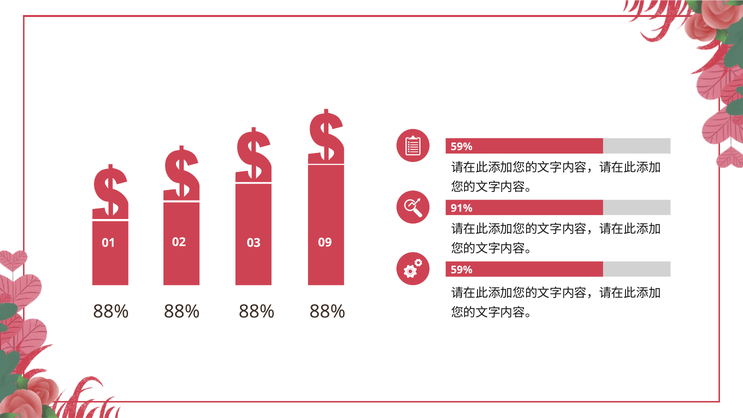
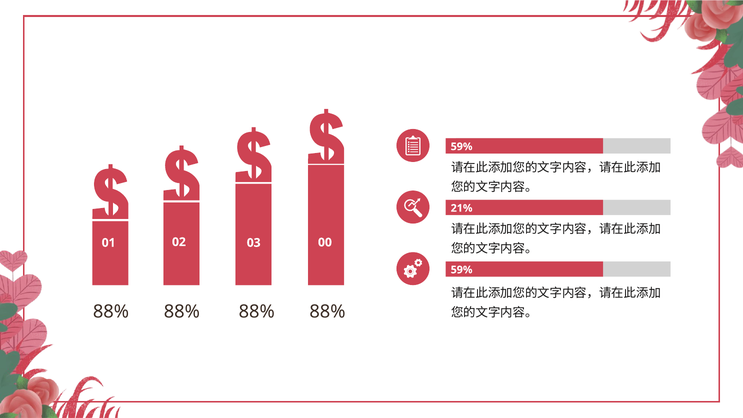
91%: 91% -> 21%
09: 09 -> 00
